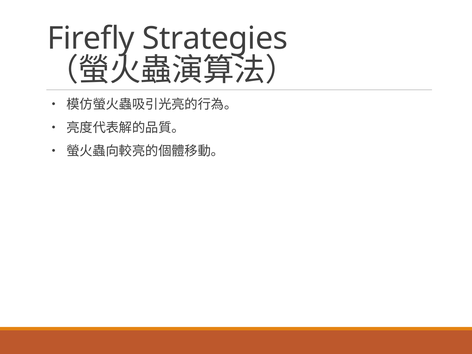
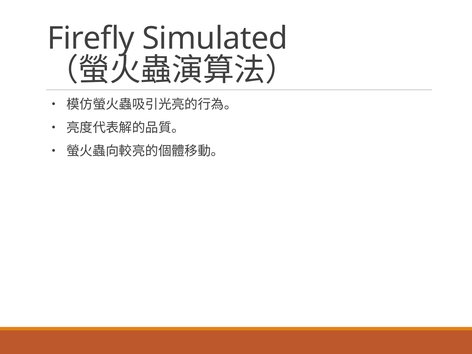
Strategies: Strategies -> Simulated
